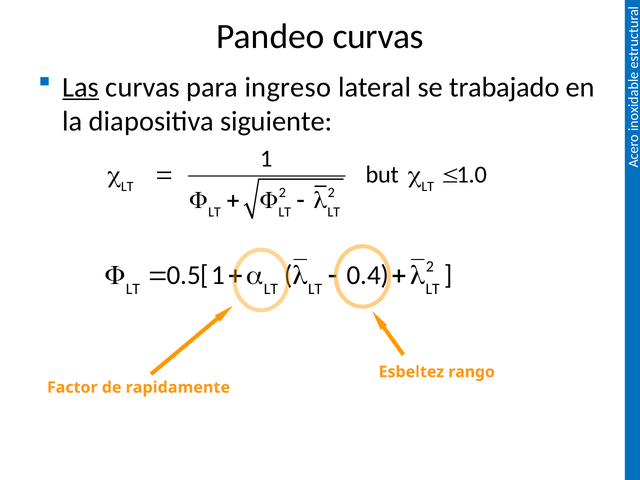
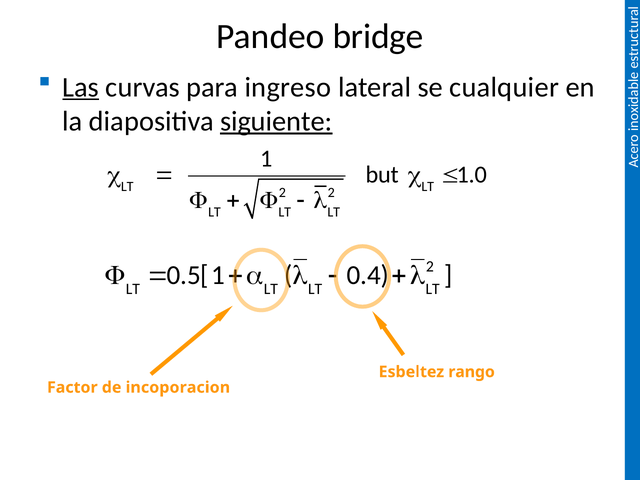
Pandeo curvas: curvas -> bridge
trabajado: trabajado -> cualquier
siguiente underline: none -> present
rapidamente: rapidamente -> incoporacion
